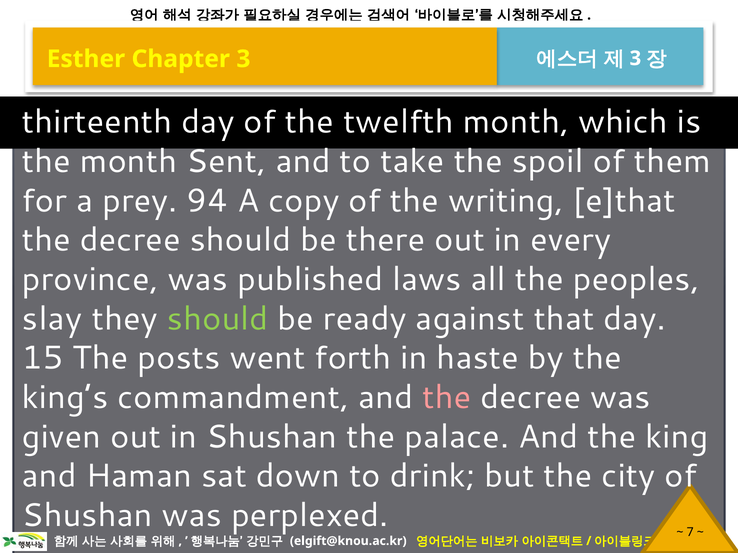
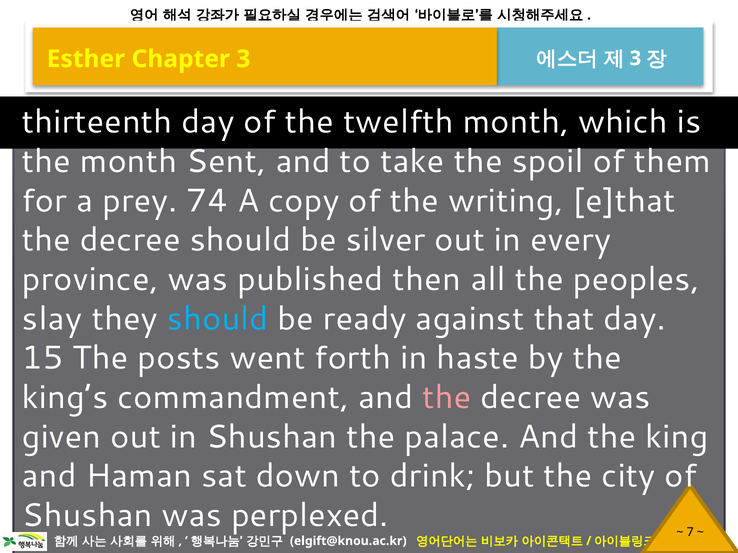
94: 94 -> 74
there: there -> silver
laws: laws -> then
should at (218, 319) colour: light green -> light blue
